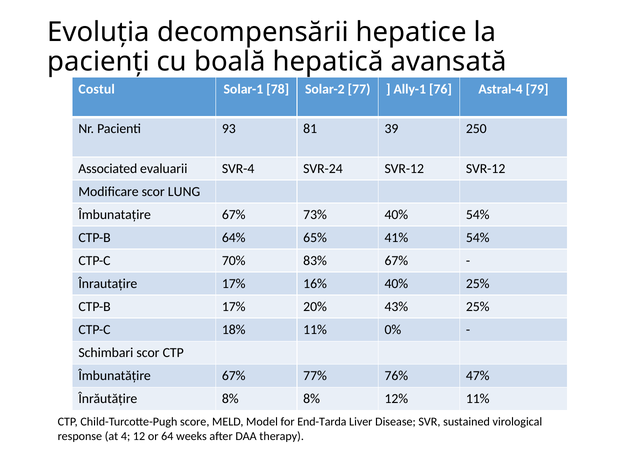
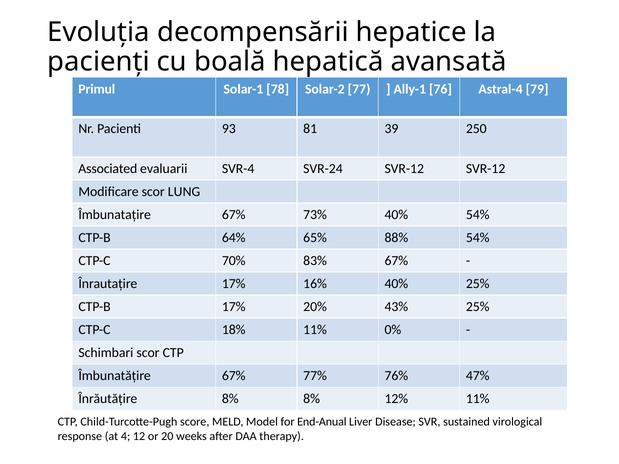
Costul: Costul -> Primul
41%: 41% -> 88%
End-Tarda: End-Tarda -> End-Anual
64: 64 -> 20
